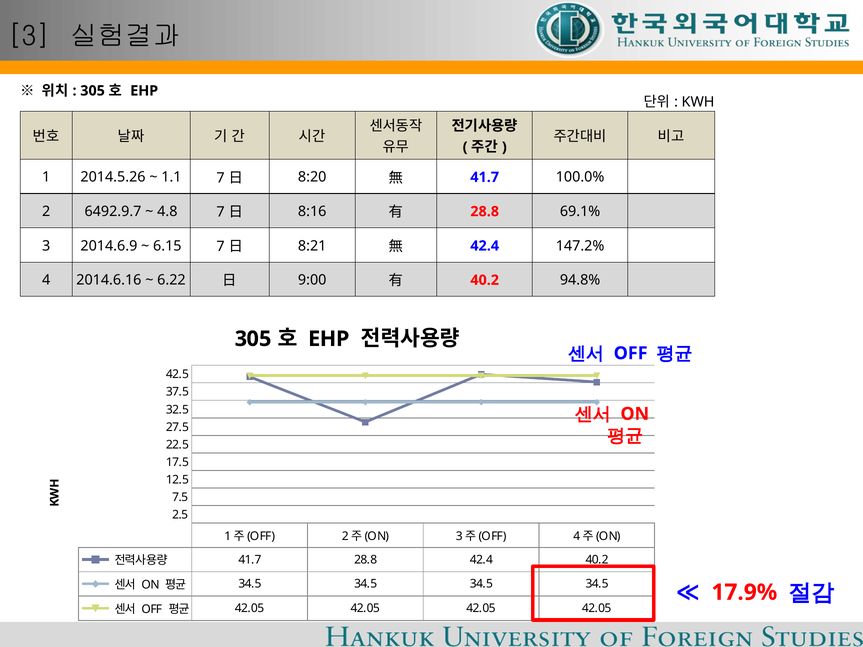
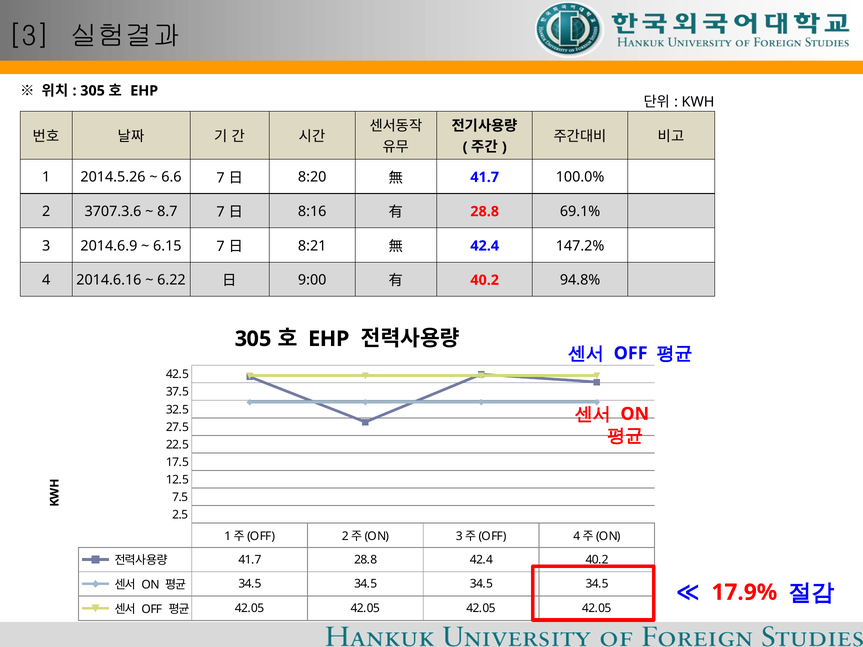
1.1: 1.1 -> 6.6
6492.9.7: 6492.9.7 -> 3707.3.6
4.8: 4.8 -> 8.7
